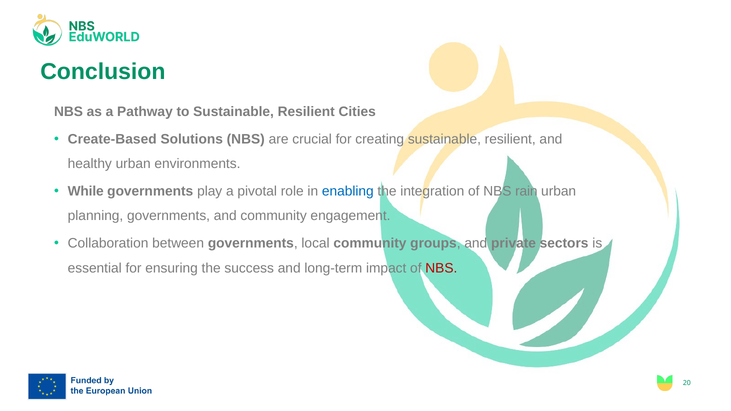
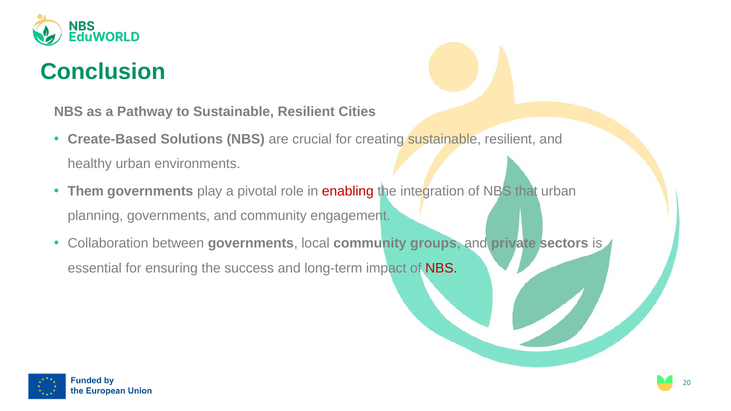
While: While -> Them
enabling colour: blue -> red
rain: rain -> that
